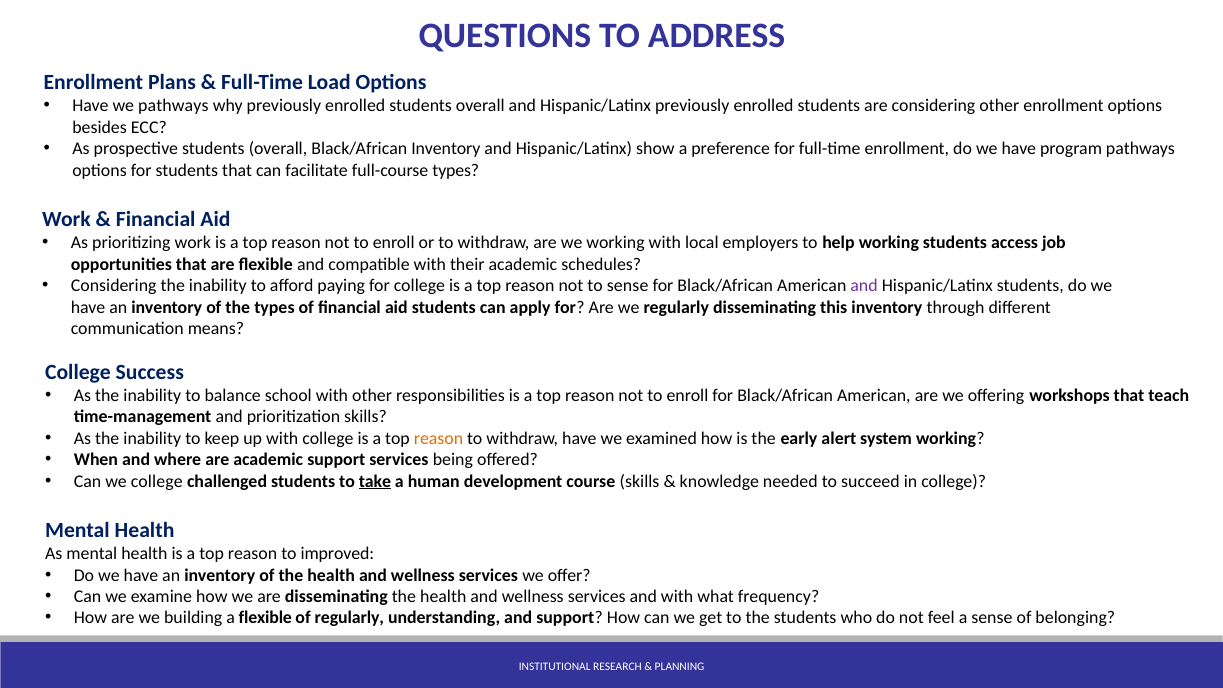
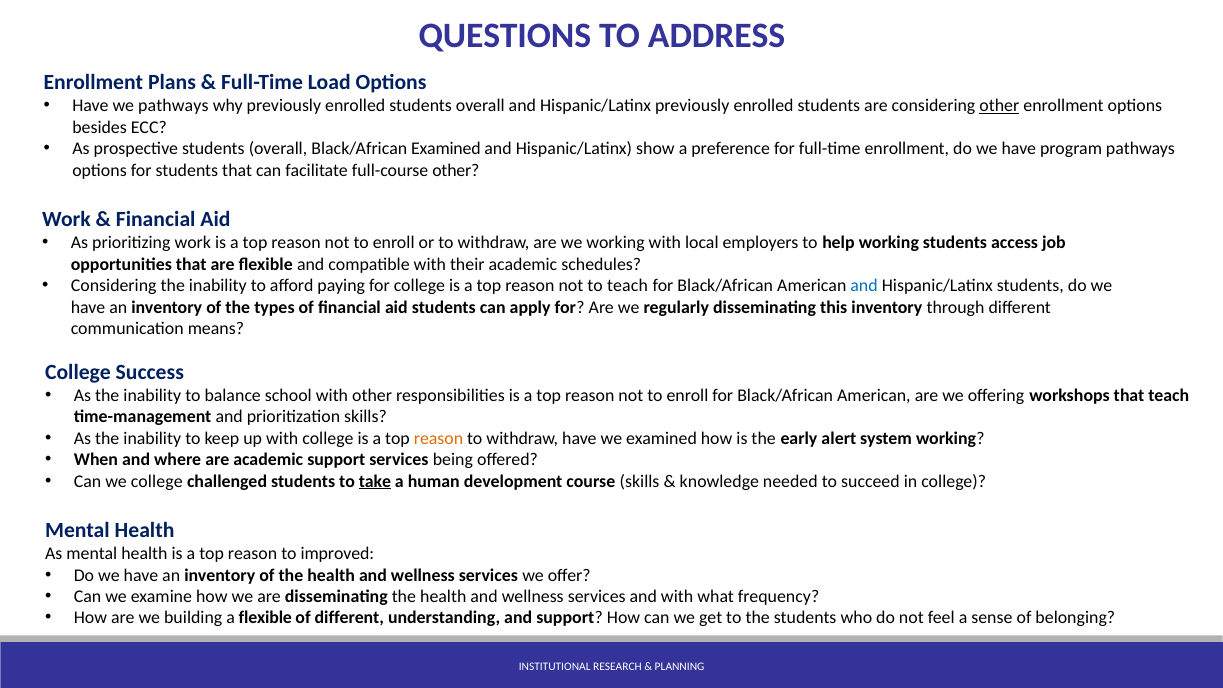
other at (999, 106) underline: none -> present
Black/African Inventory: Inventory -> Examined
full-course types: types -> other
to sense: sense -> teach
and at (864, 286) colour: purple -> blue
of regularly: regularly -> different
